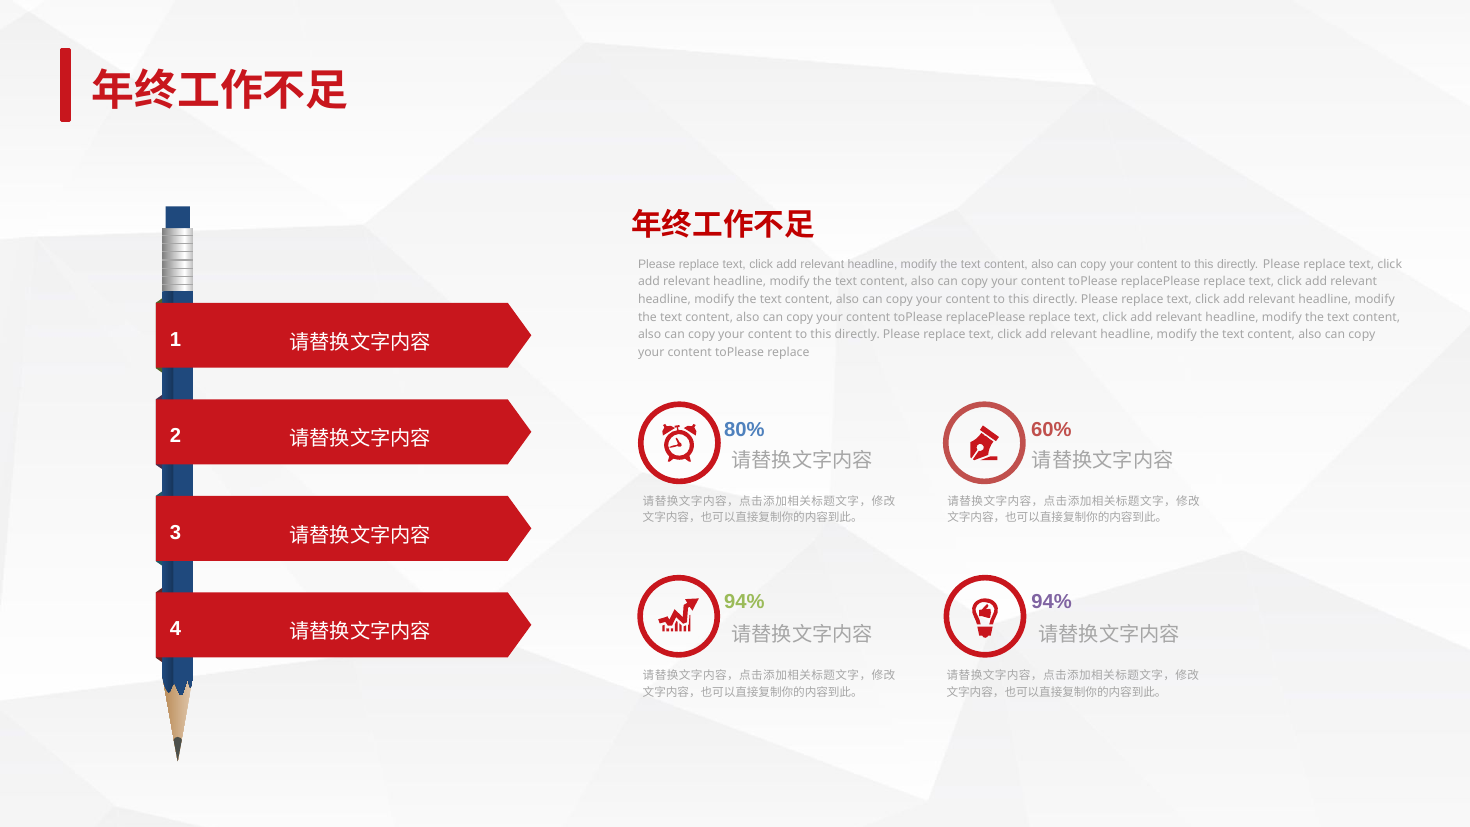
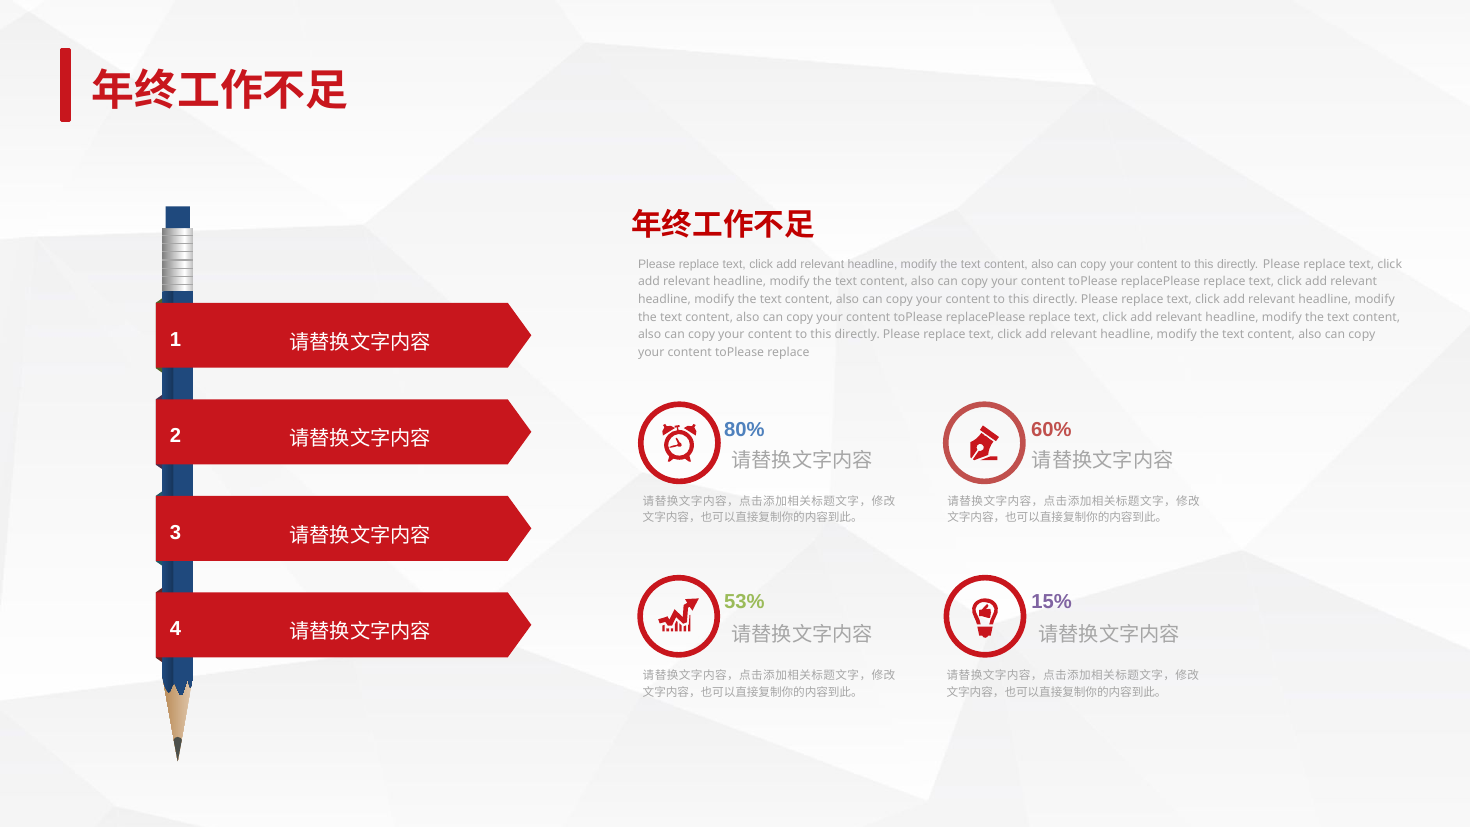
94% at (744, 602): 94% -> 53%
94% at (1052, 602): 94% -> 15%
